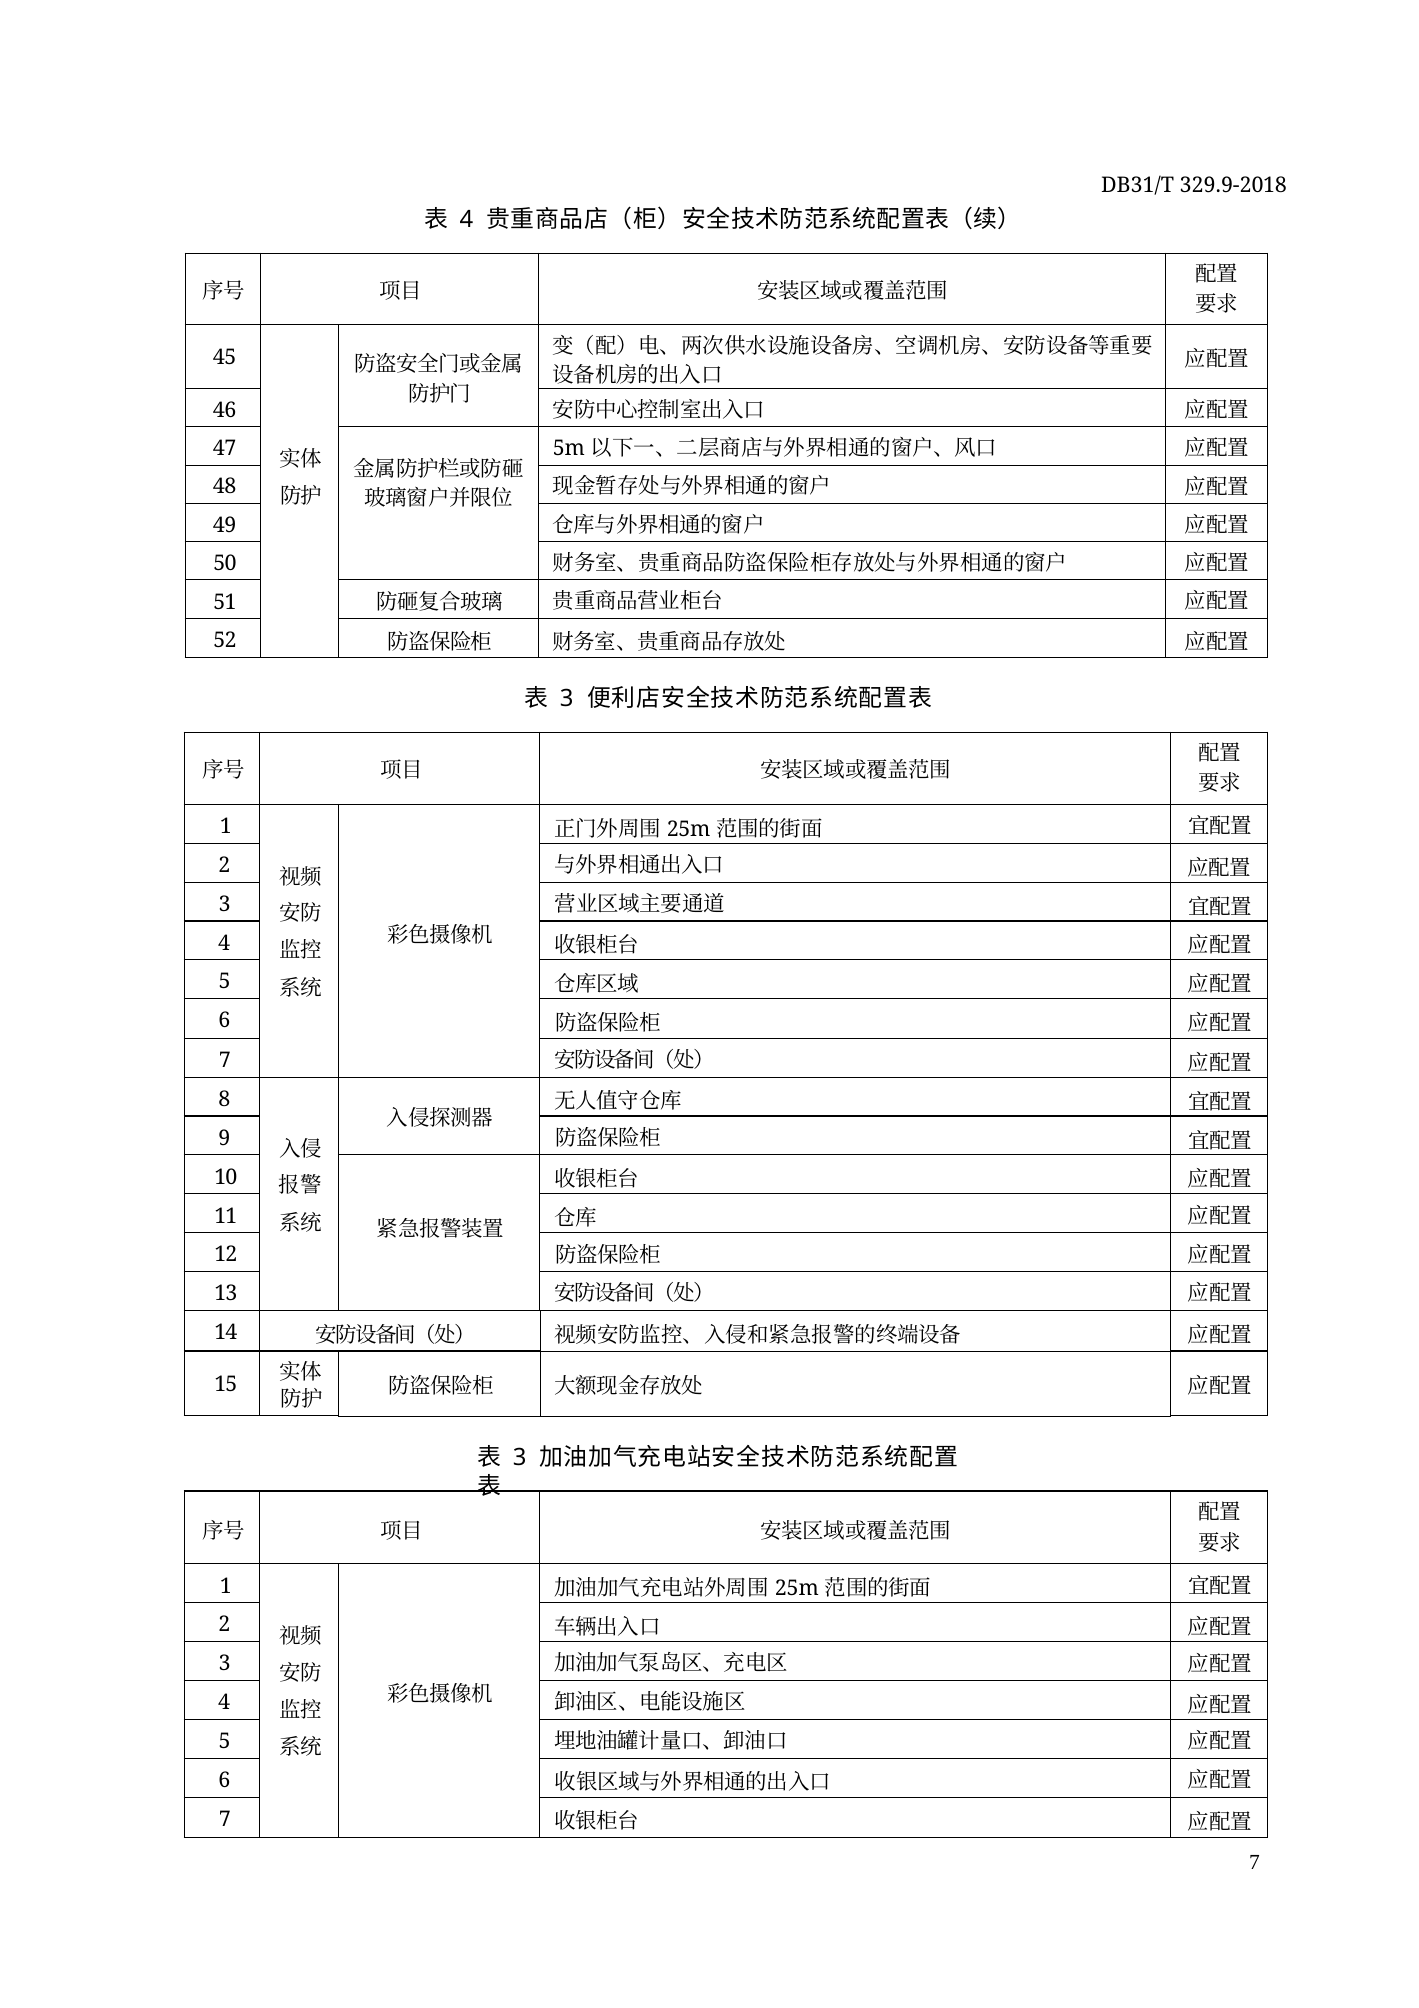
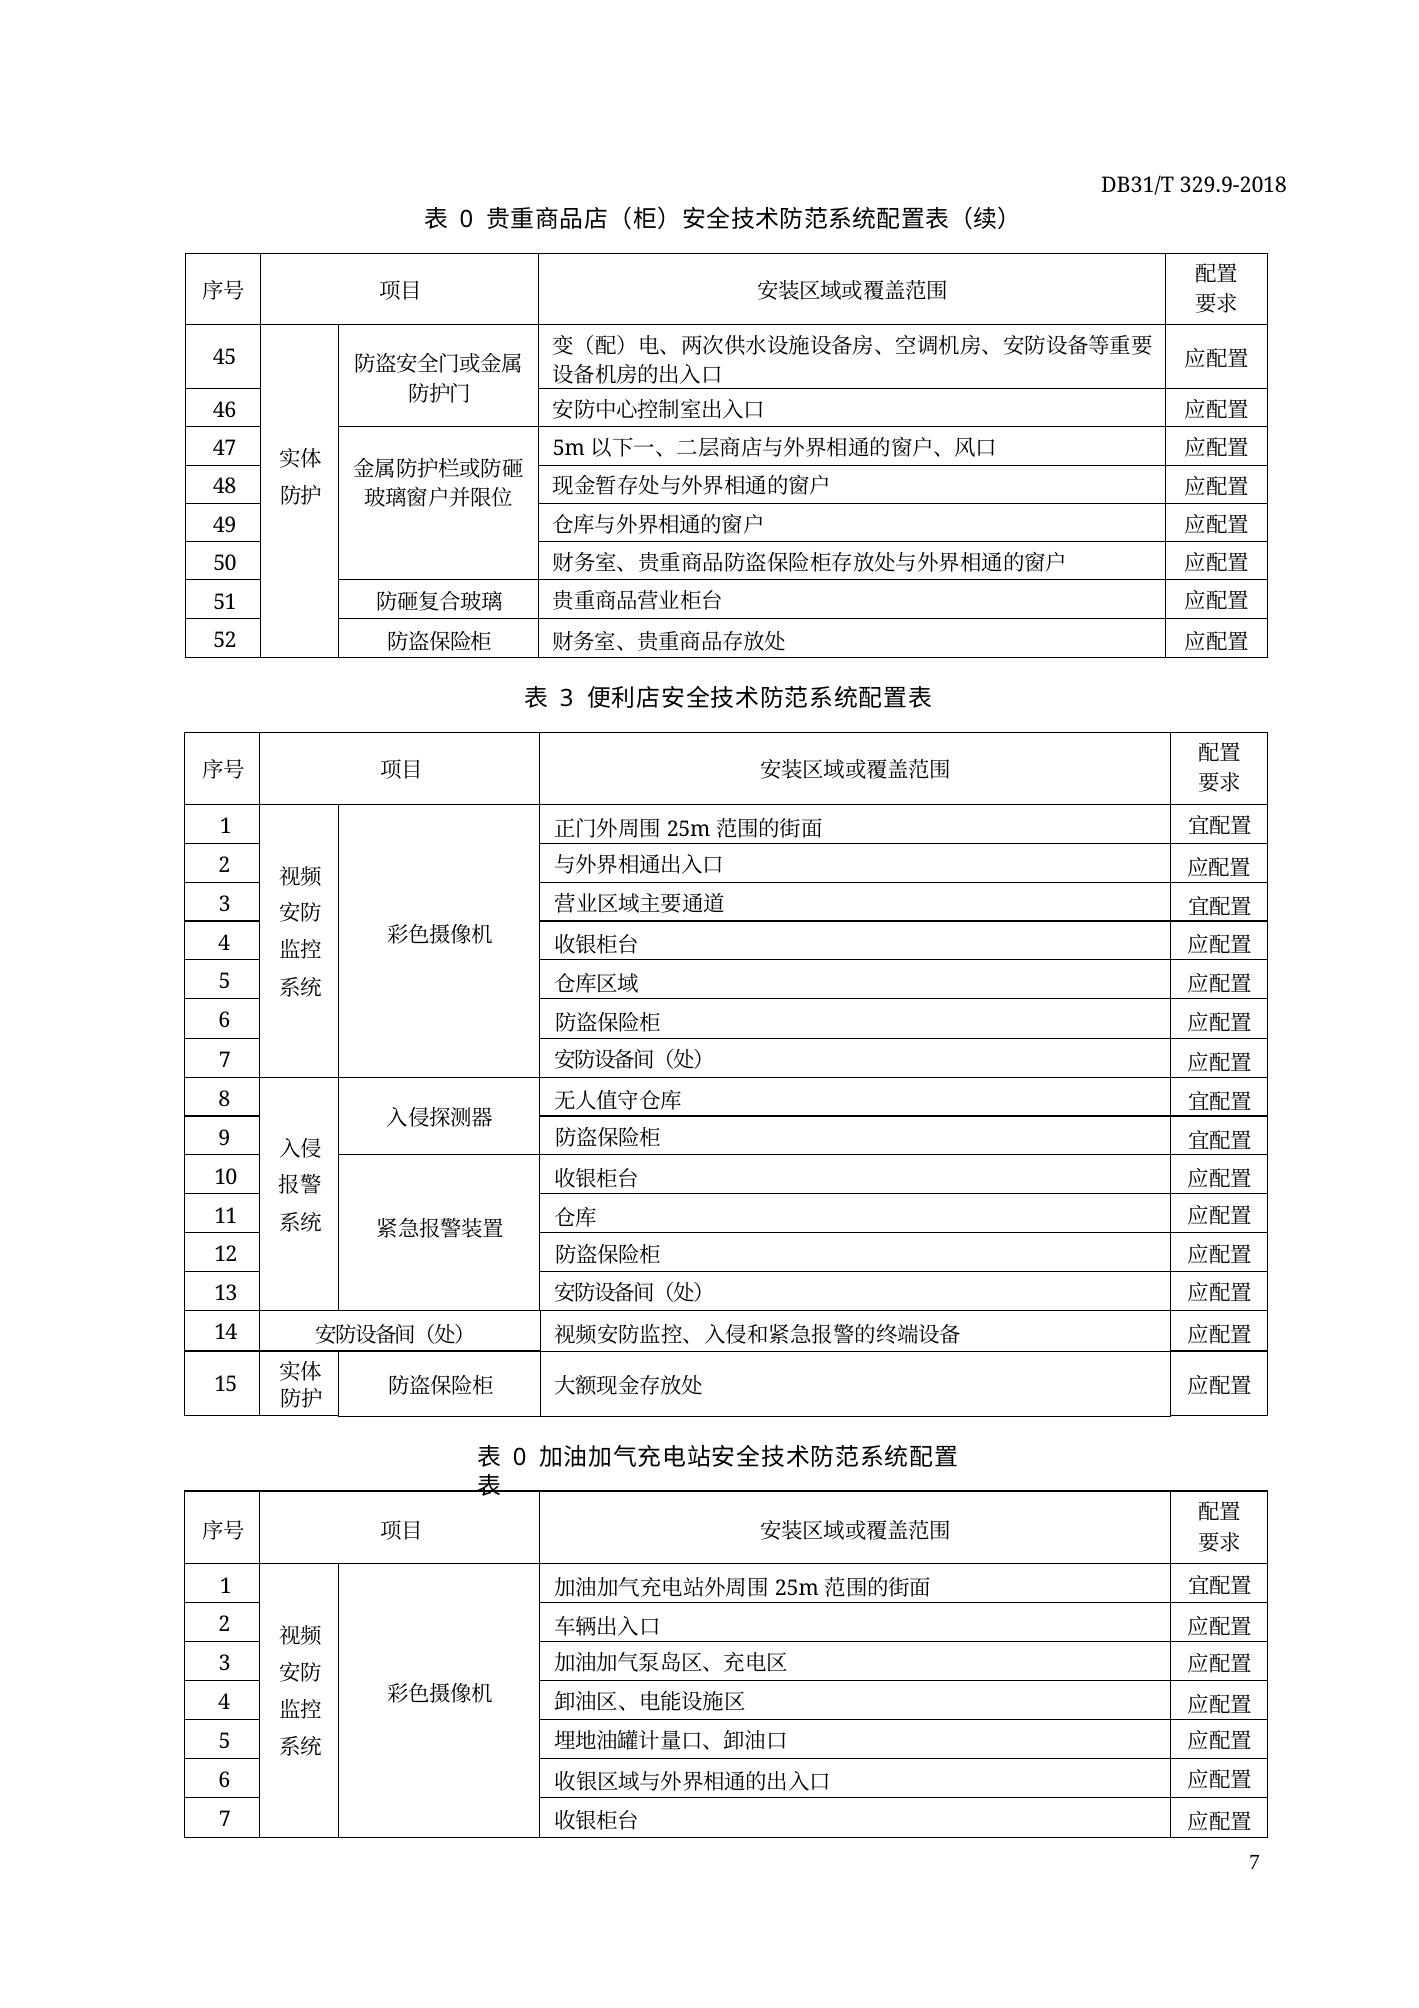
4 at (466, 220): 4 -> 0
3 at (520, 1458): 3 -> 0
